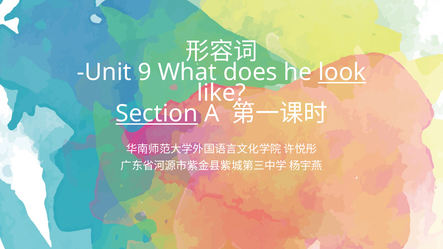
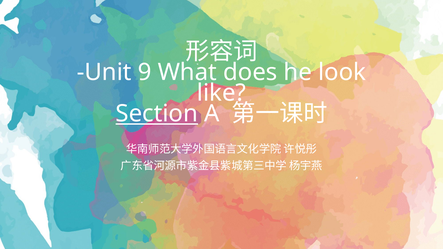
look underline: present -> none
